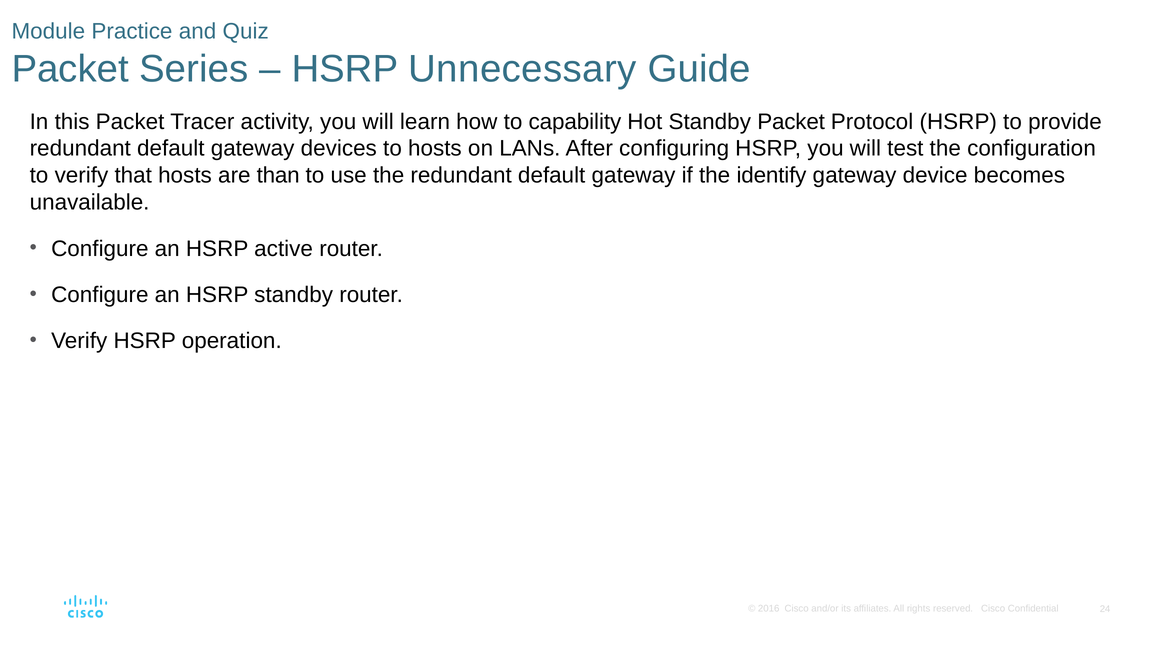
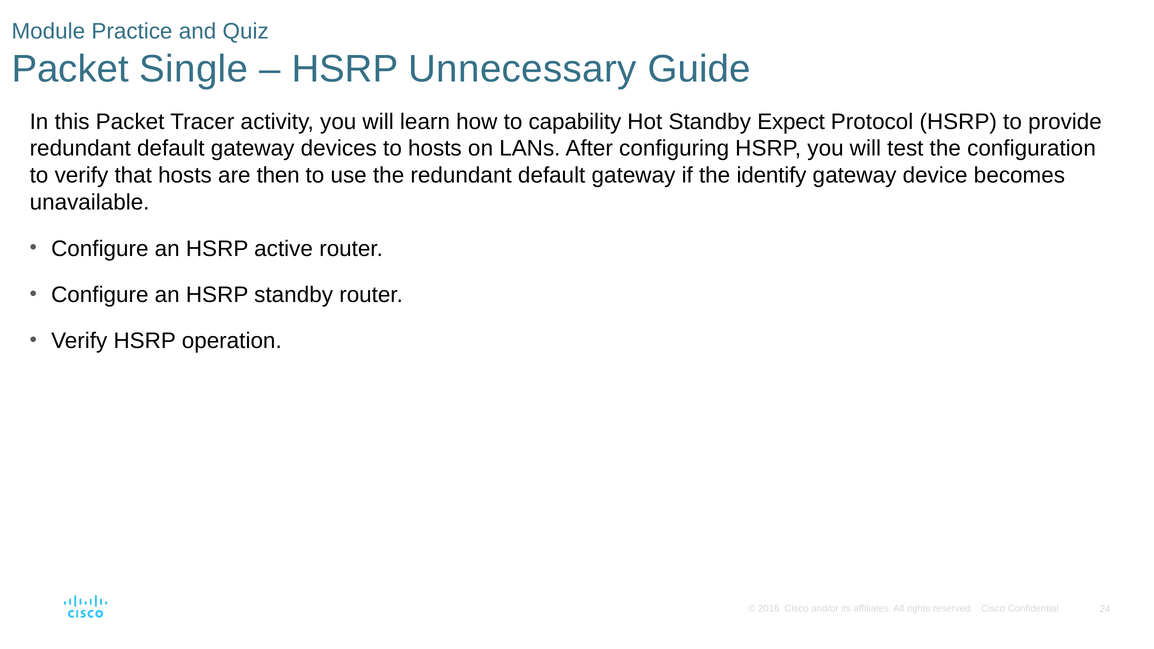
Series: Series -> Single
Standby Packet: Packet -> Expect
than: than -> then
